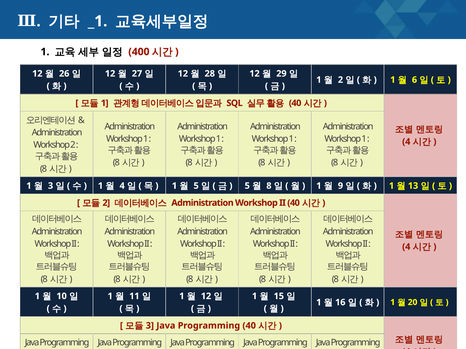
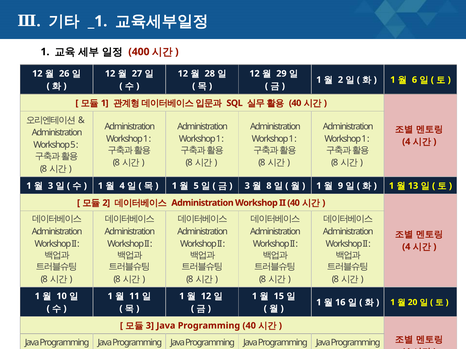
Workshop 2: 2 -> 5
5 at (247, 186): 5 -> 3
